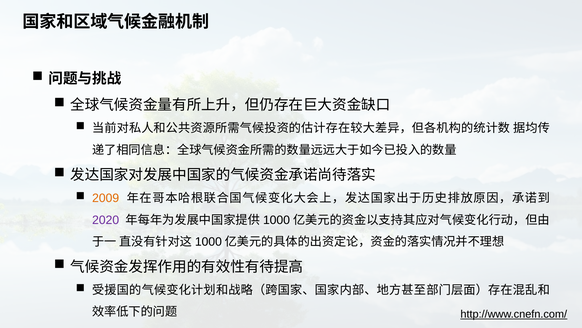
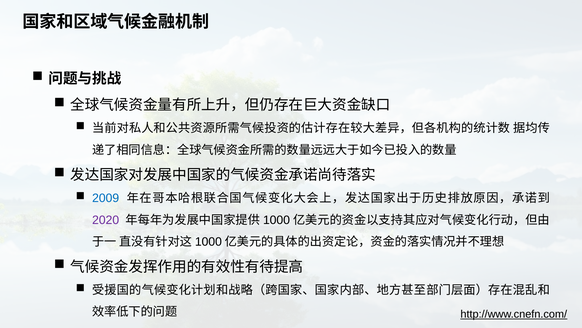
2009 colour: orange -> blue
